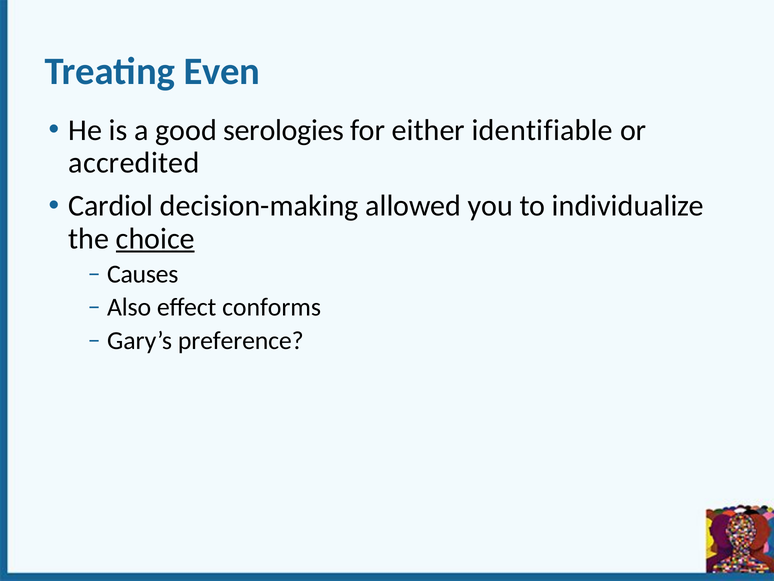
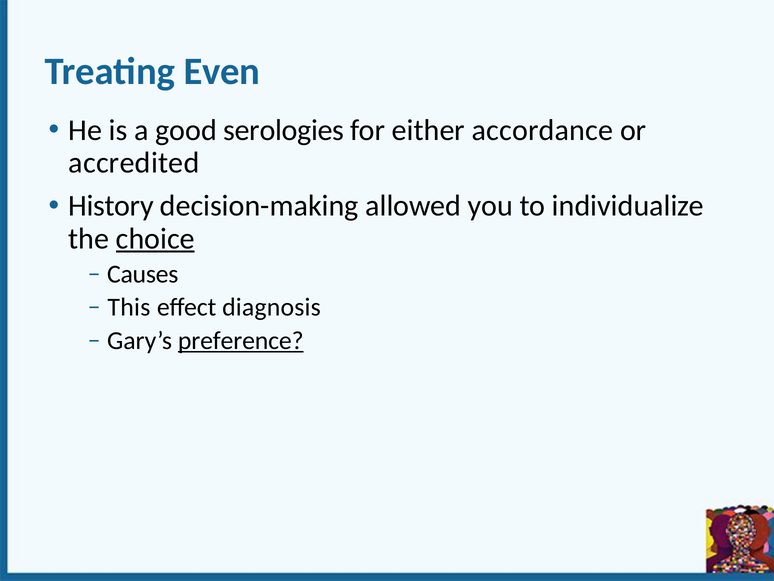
identifiable: identifiable -> accordance
Cardiol: Cardiol -> History
Also: Also -> This
conforms: conforms -> diagnosis
preference underline: none -> present
